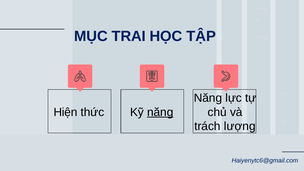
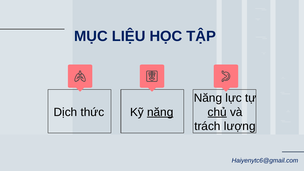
TRAI: TRAI -> LIỆU
Hiện: Hiện -> Dịch
chủ underline: none -> present
